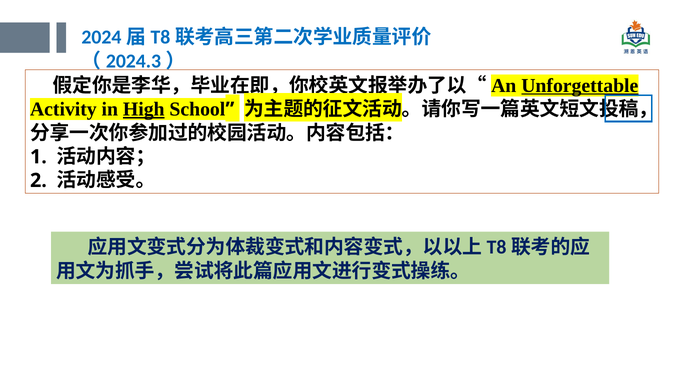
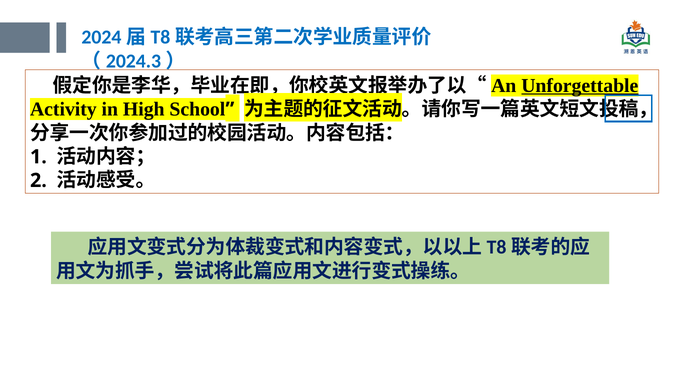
High underline: present -> none
